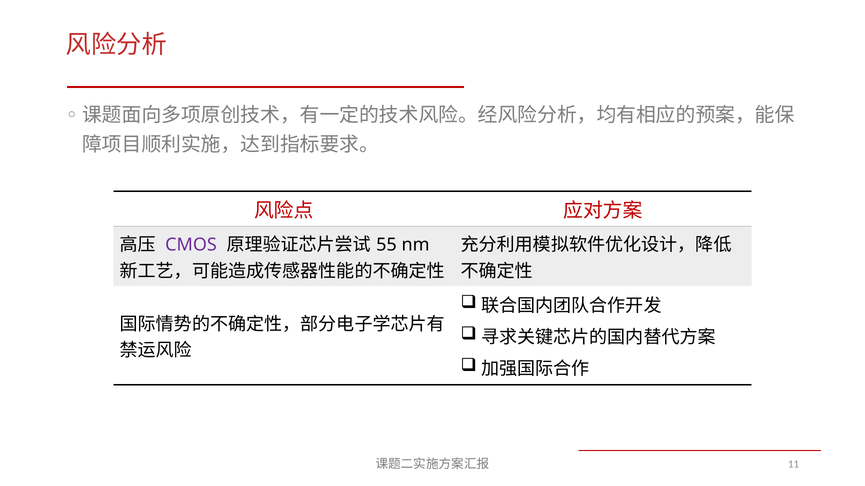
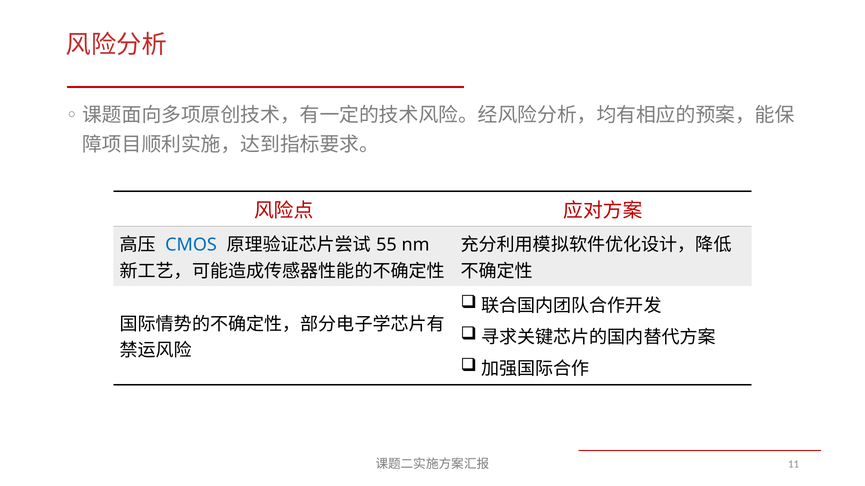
CMOS colour: purple -> blue
